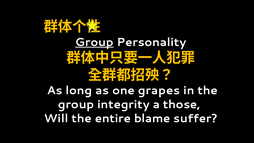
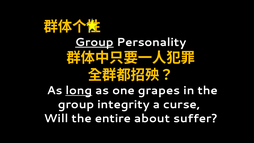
long underline: none -> present
those: those -> curse
blame: blame -> about
